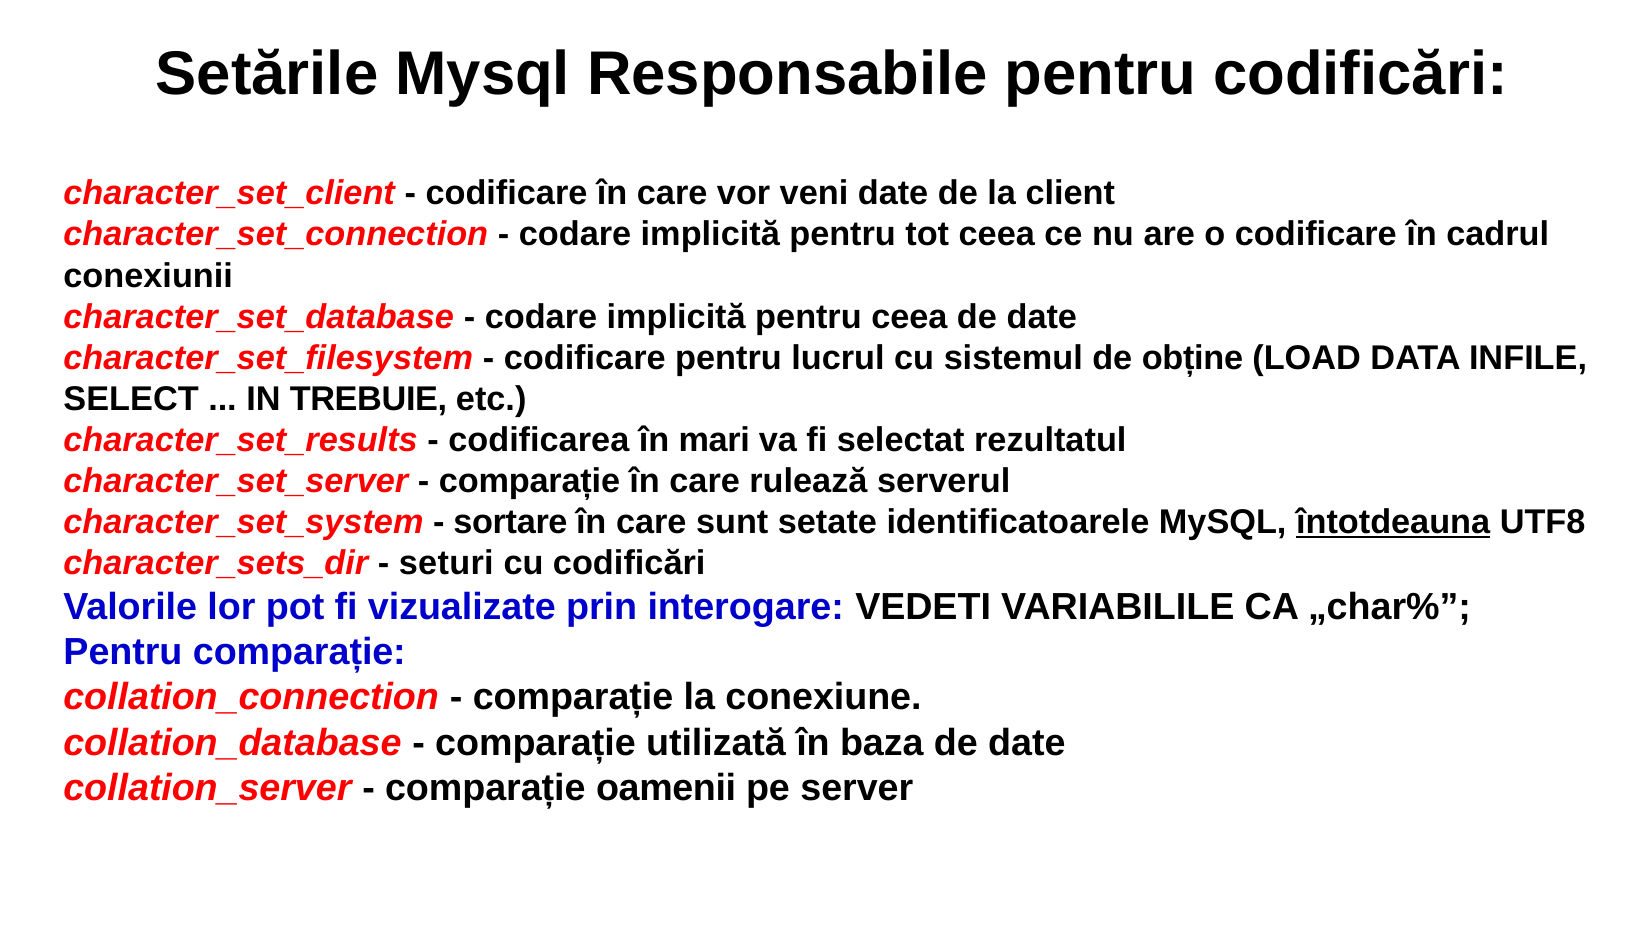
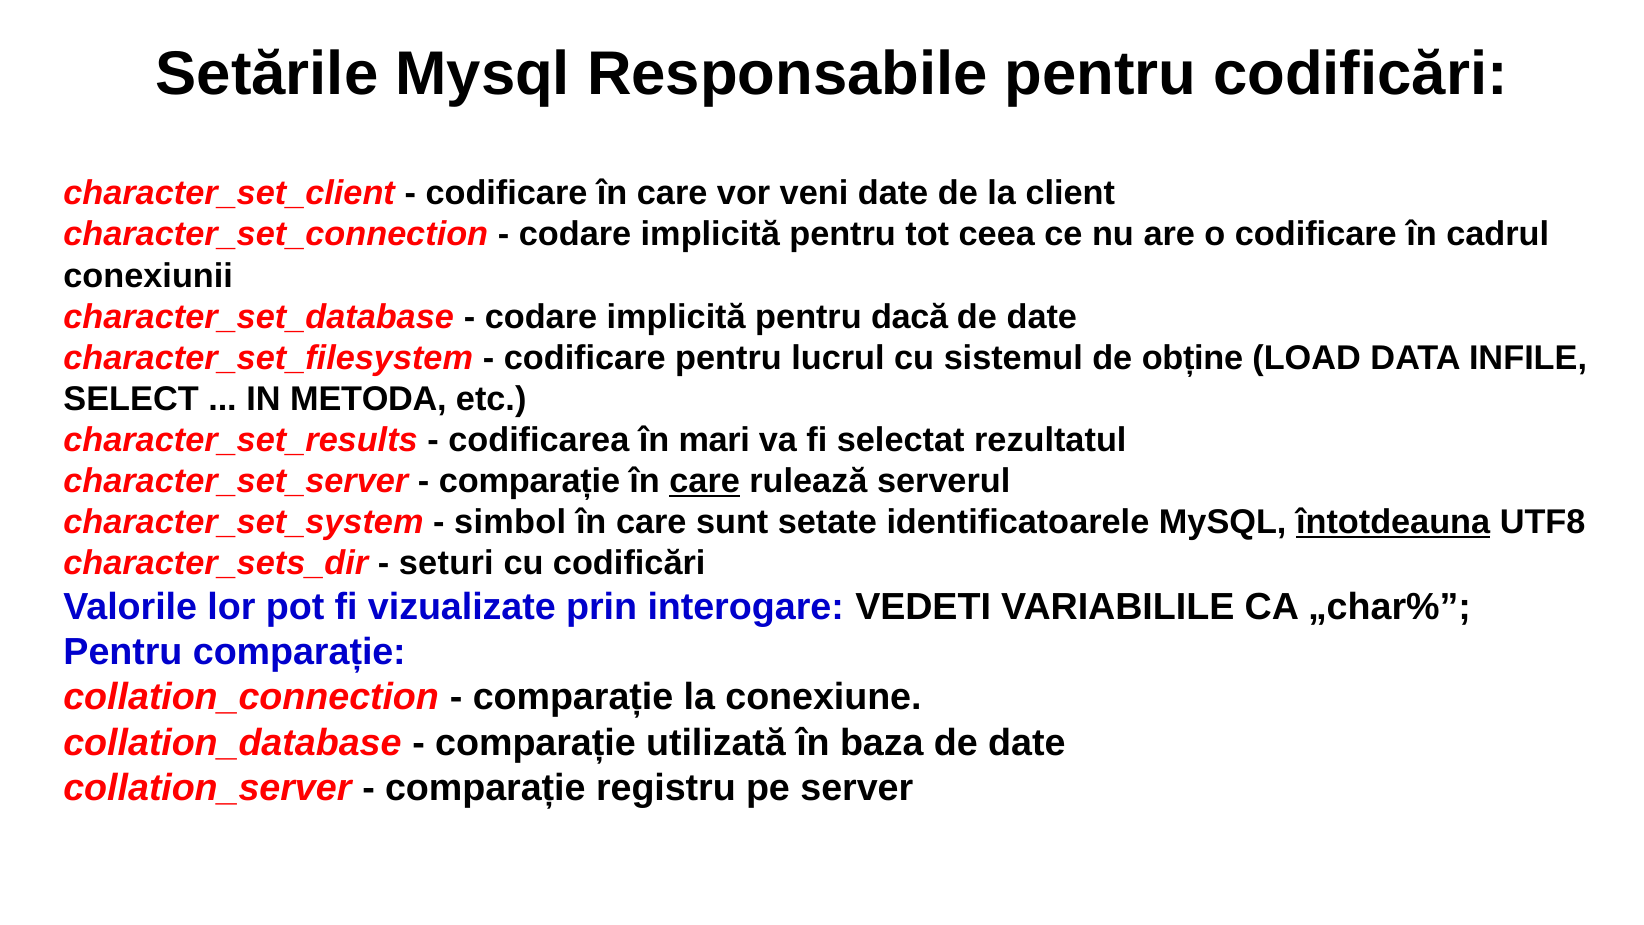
pentru ceea: ceea -> dacă
TREBUIE: TREBUIE -> METODA
care at (705, 481) underline: none -> present
sortare: sortare -> simbol
oamenii: oamenii -> registru
